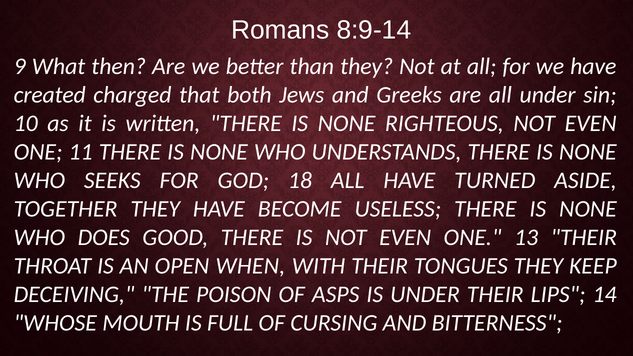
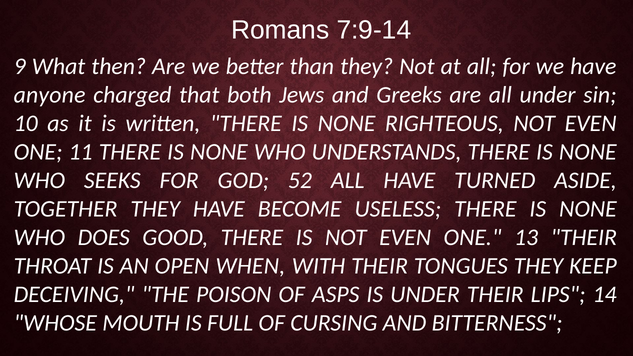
8:9-14: 8:9-14 -> 7:9-14
created: created -> anyone
18: 18 -> 52
